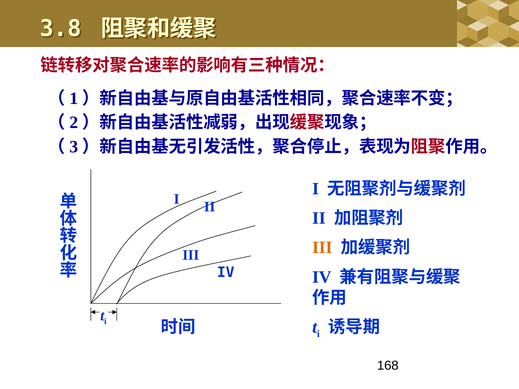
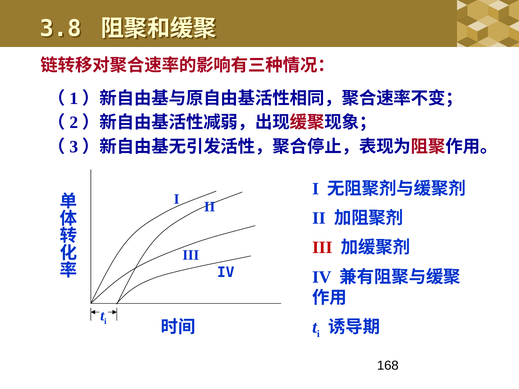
III at (322, 248) colour: orange -> red
